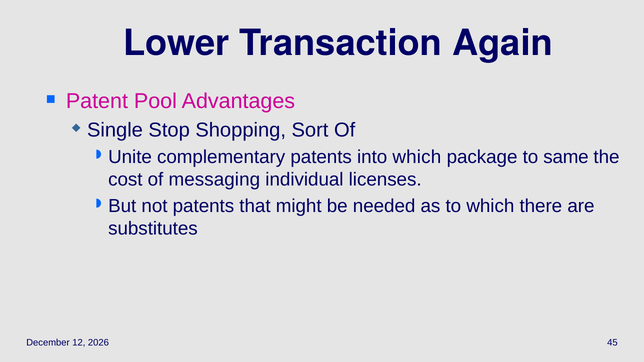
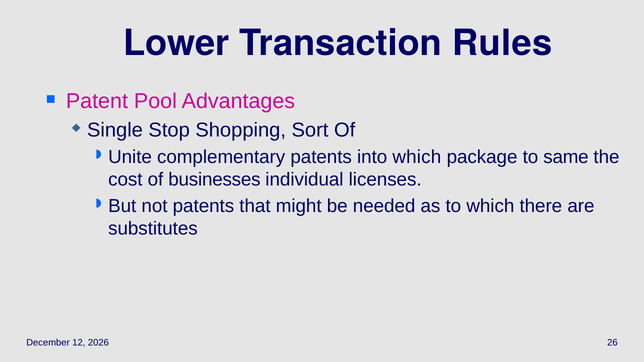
Again: Again -> Rules
messaging: messaging -> businesses
45: 45 -> 26
